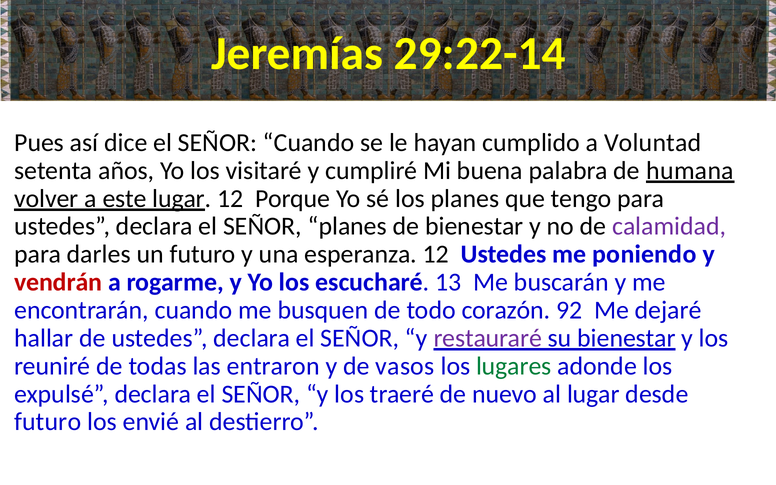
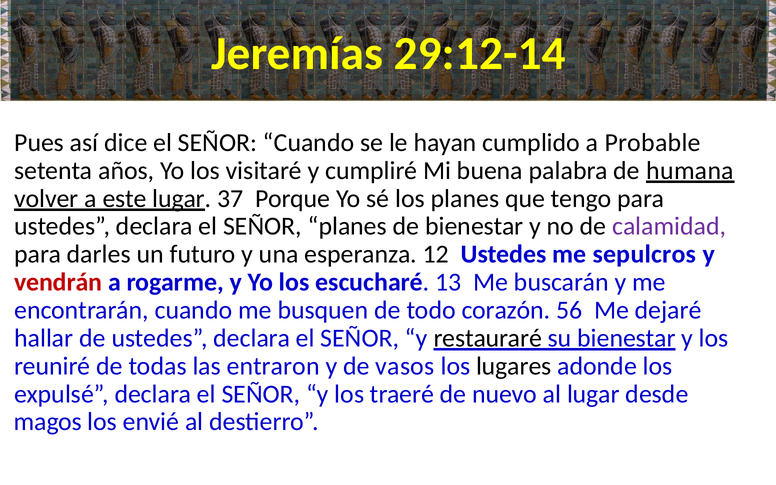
29:22-14: 29:22-14 -> 29:12-14
Voluntad: Voluntad -> Probable
lugar 12: 12 -> 37
poniendo: poniendo -> sepulcros
92: 92 -> 56
restauraré colour: purple -> black
lugares colour: green -> black
futuro at (48, 422): futuro -> magos
